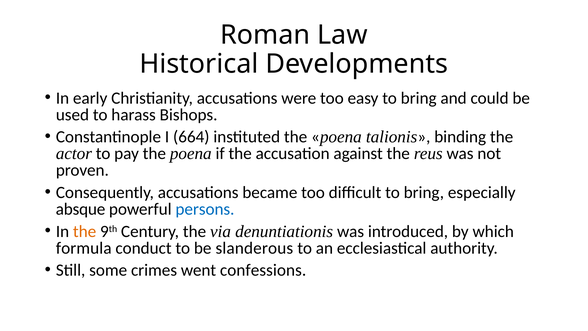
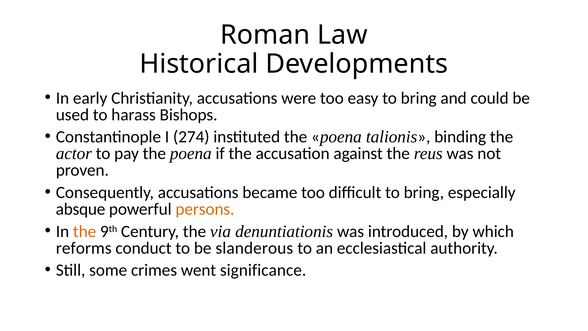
664: 664 -> 274
persons colour: blue -> orange
formula: formula -> reforms
confessions: confessions -> significance
